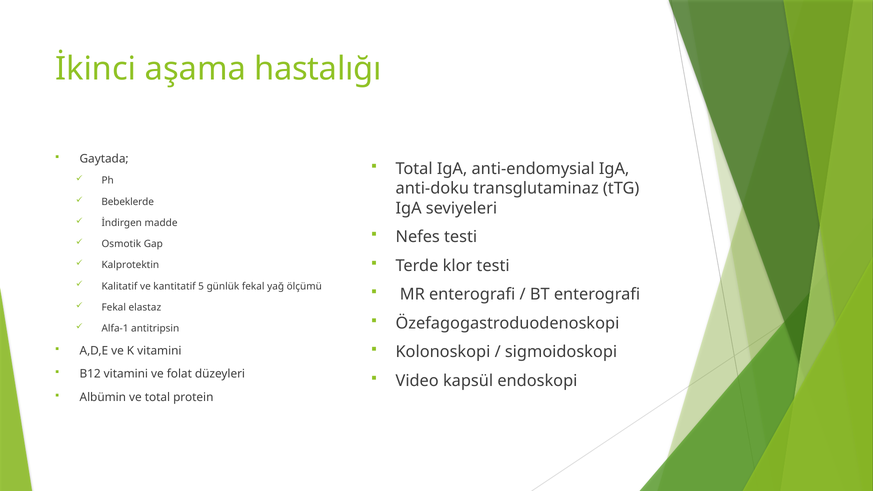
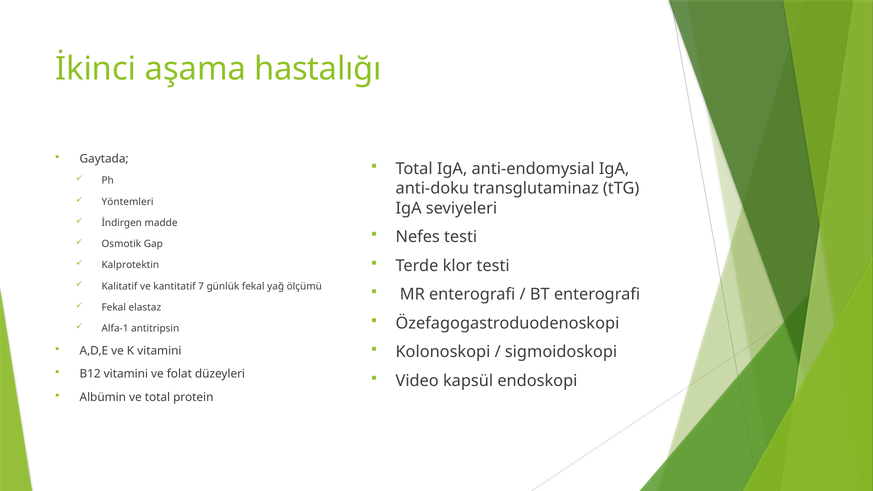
Bebeklerde: Bebeklerde -> Yöntemleri
5: 5 -> 7
